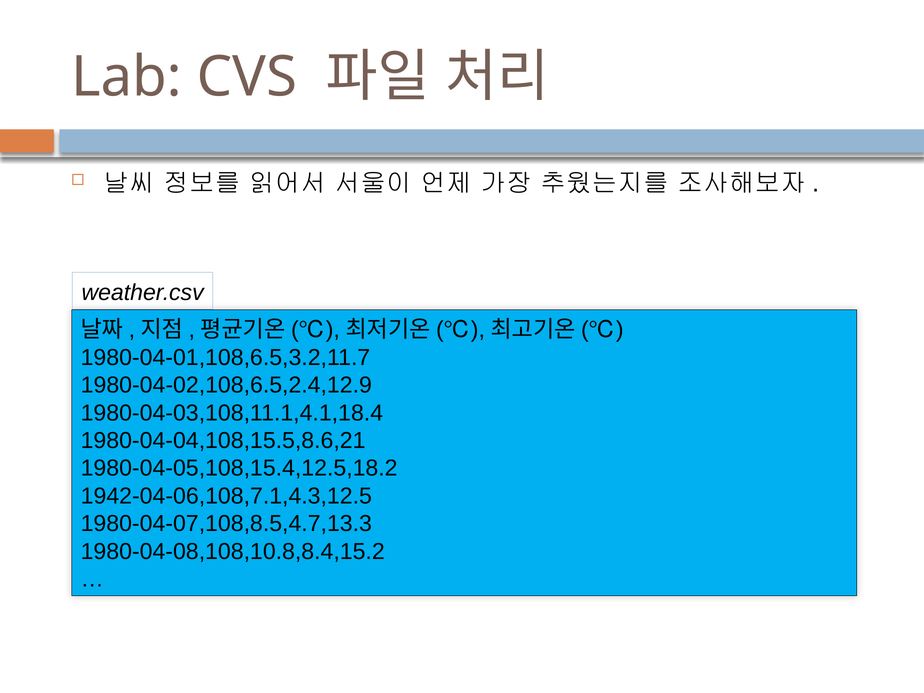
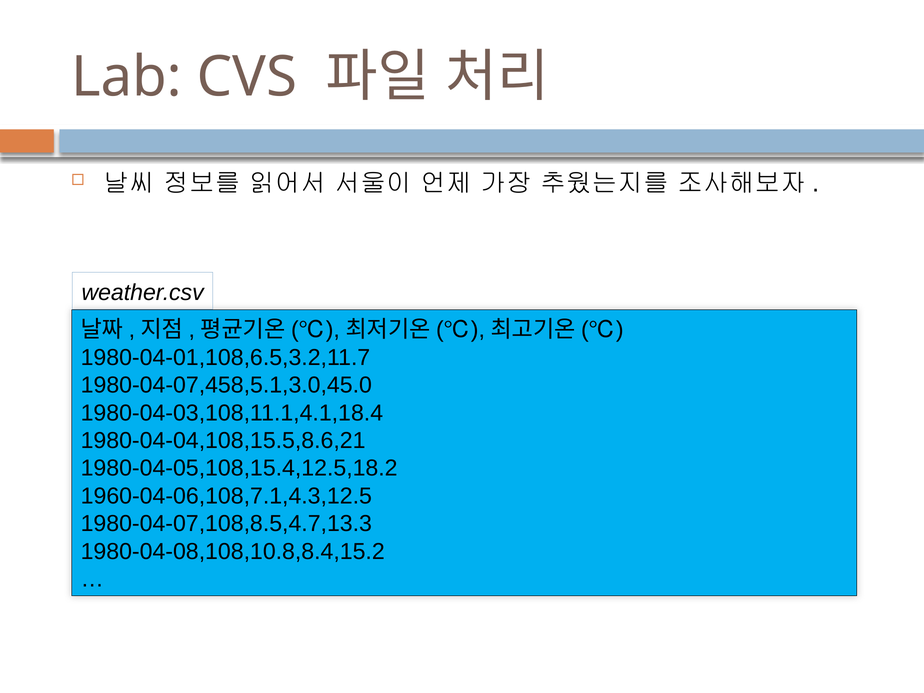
1980-04-02,108,6.5,2.4,12.9: 1980-04-02,108,6.5,2.4,12.9 -> 1980-04-07,458,5.1,3.0,45.0
1942-04-06,108,7.1,4.3,12.5: 1942-04-06,108,7.1,4.3,12.5 -> 1960-04-06,108,7.1,4.3,12.5
